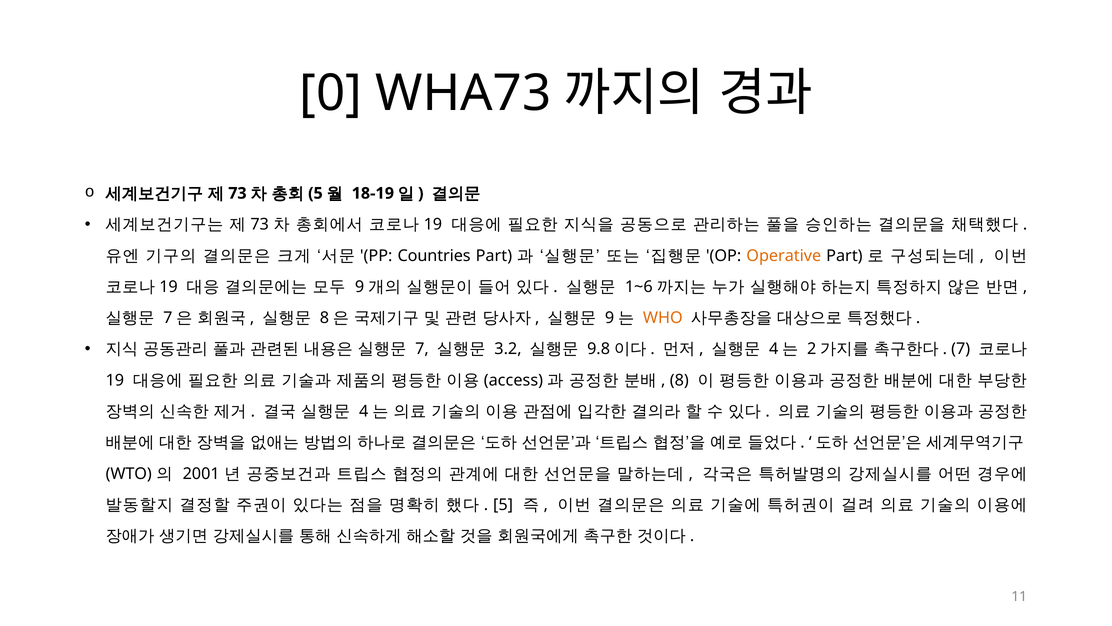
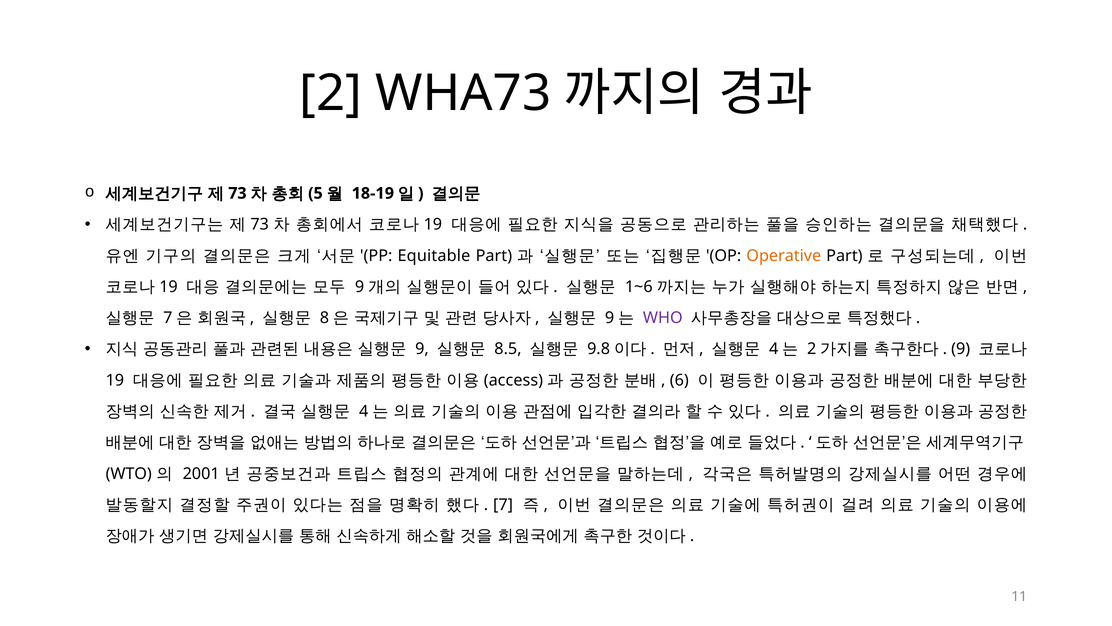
0: 0 -> 2
Countries: Countries -> Equitable
WHO colour: orange -> purple
7 at (422, 349): 7 -> 9
3.2: 3.2 -> 8.5
7 at (961, 349): 7 -> 9
8: 8 -> 6
5 at (503, 504): 5 -> 7
